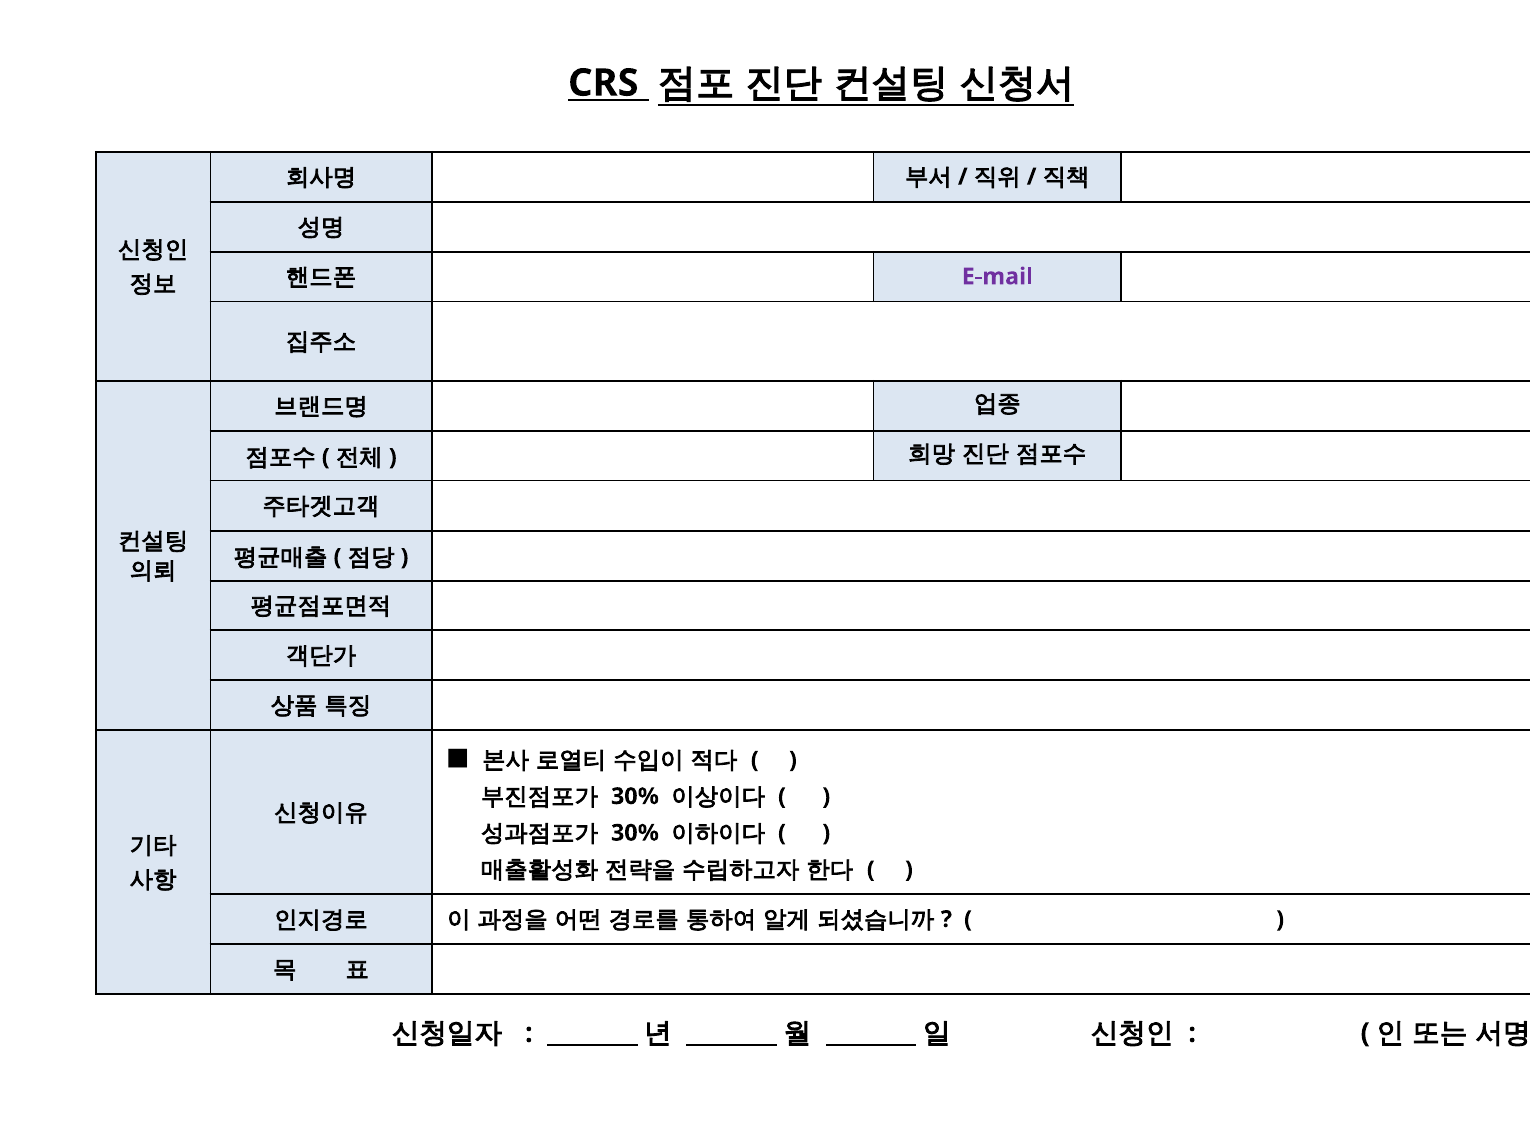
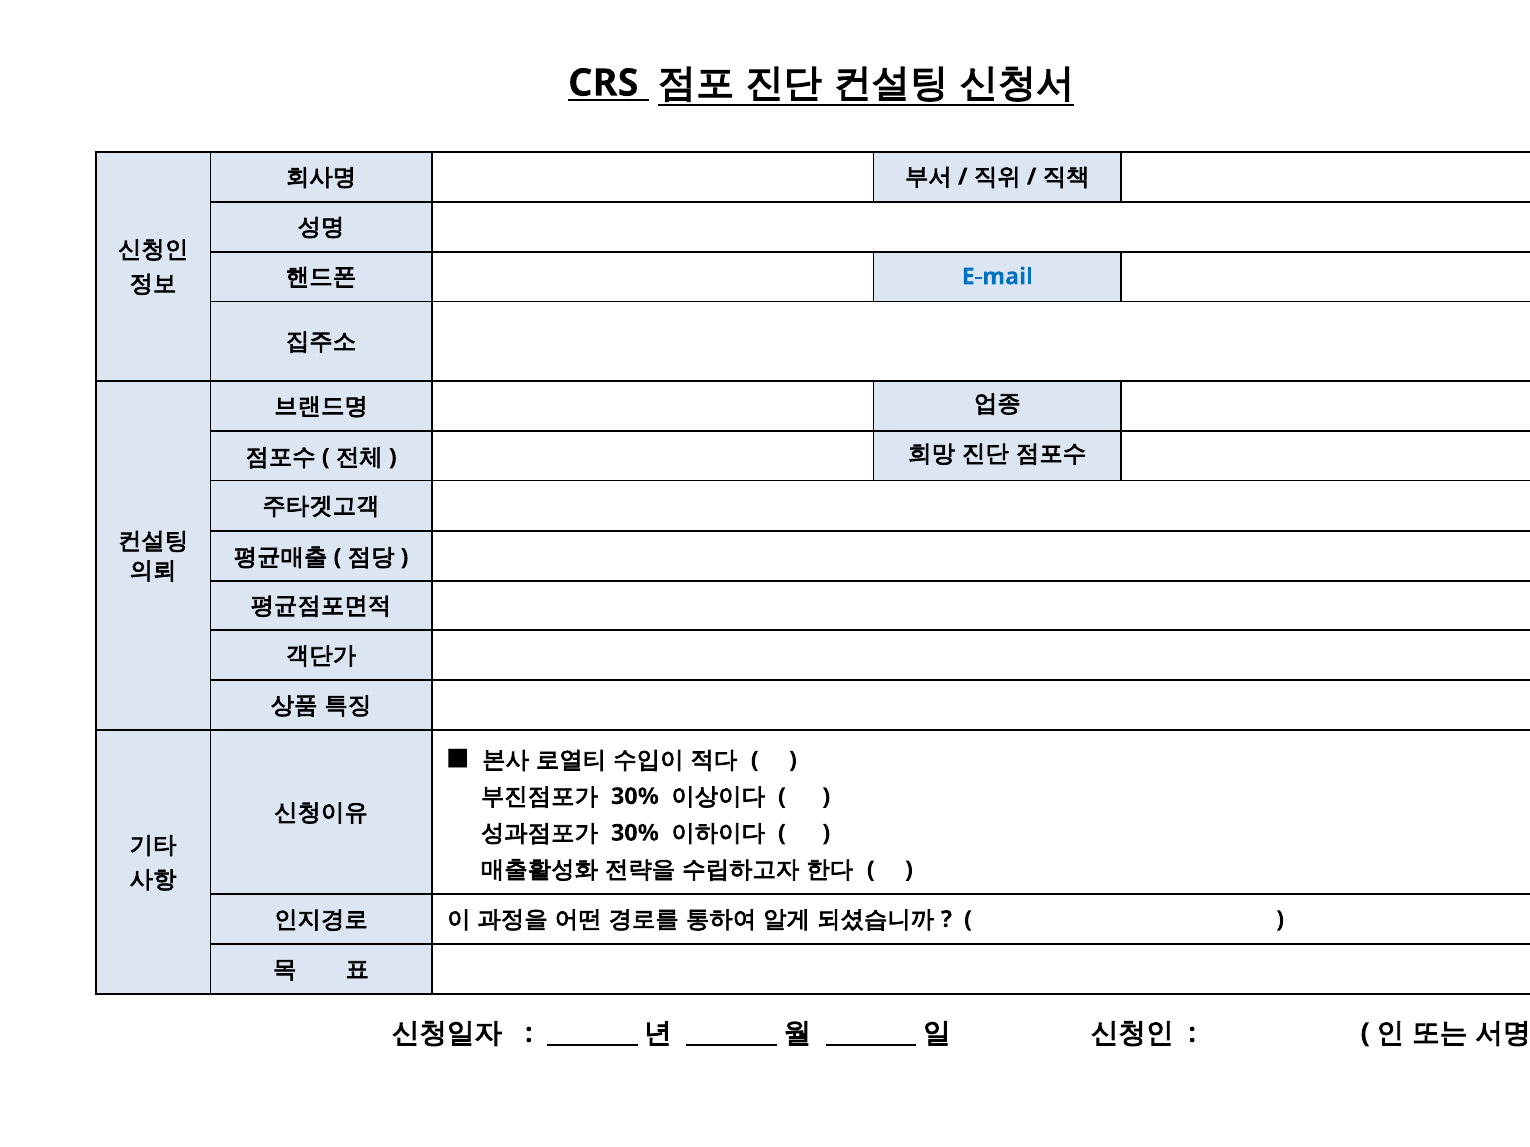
E-mail colour: purple -> blue
